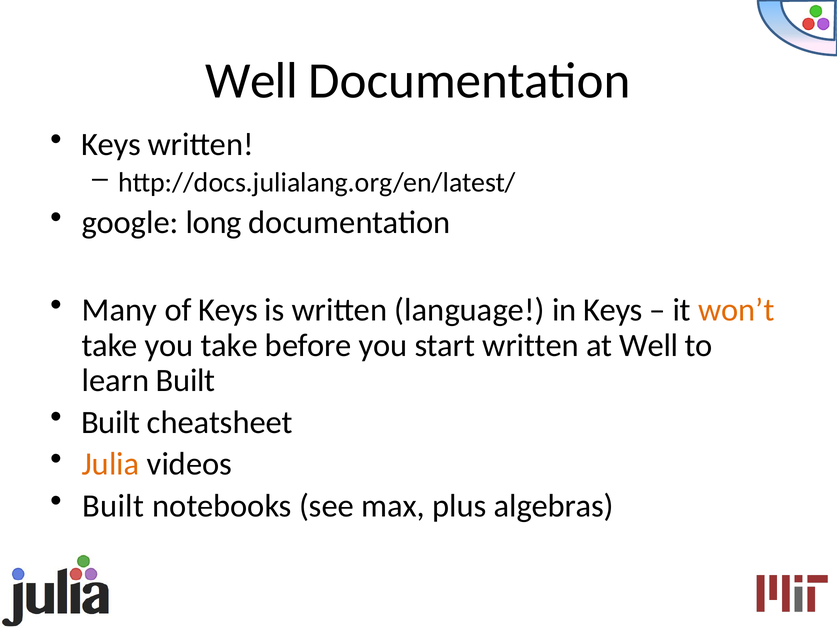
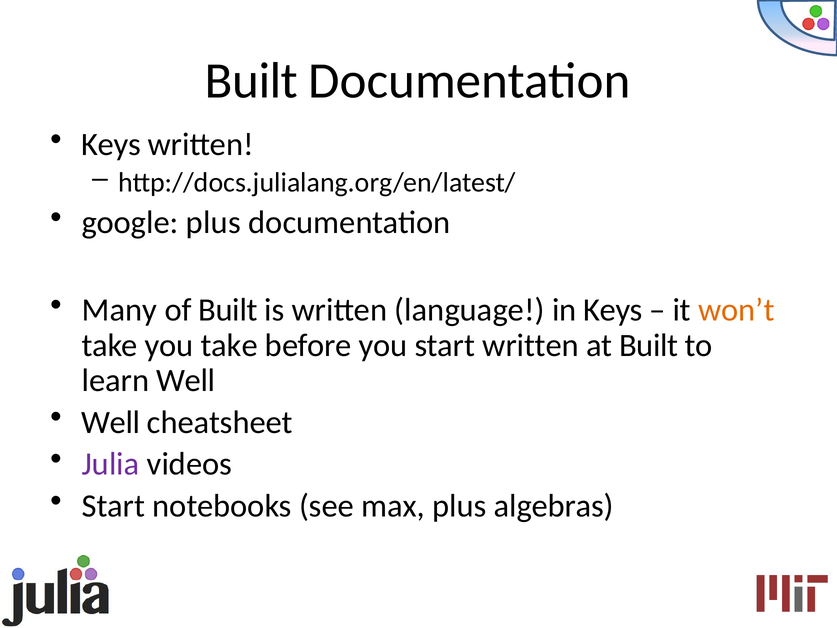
Well at (251, 81): Well -> Built
google long: long -> plus
of Keys: Keys -> Built
at Well: Well -> Built
learn Built: Built -> Well
Built at (111, 422): Built -> Well
Julia colour: orange -> purple
Built at (113, 506): Built -> Start
